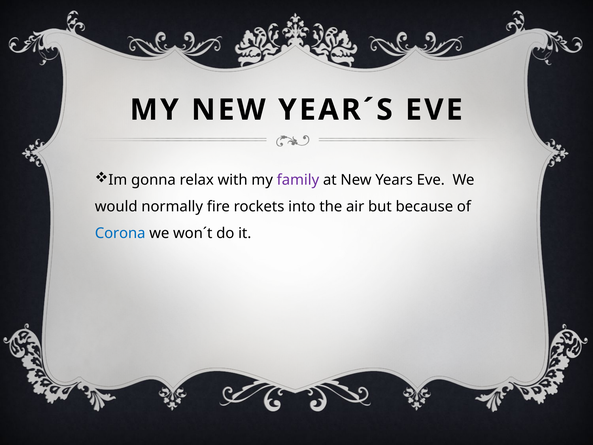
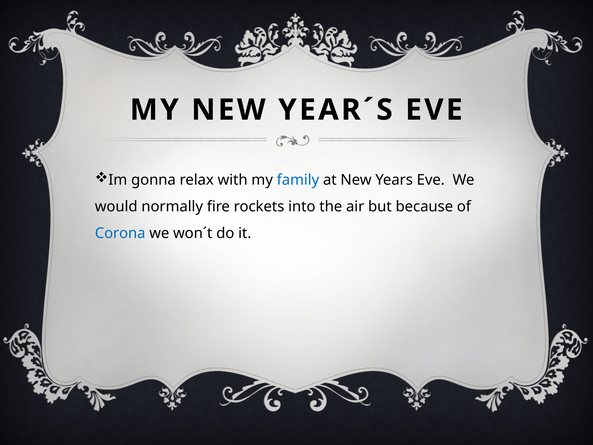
family colour: purple -> blue
